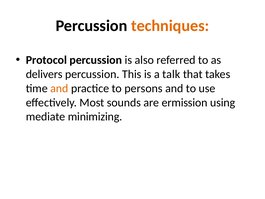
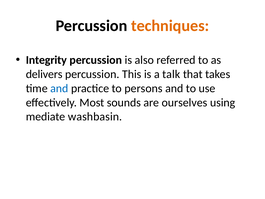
Protocol: Protocol -> Integrity
and at (59, 88) colour: orange -> blue
ermission: ermission -> ourselves
minimizing: minimizing -> washbasin
